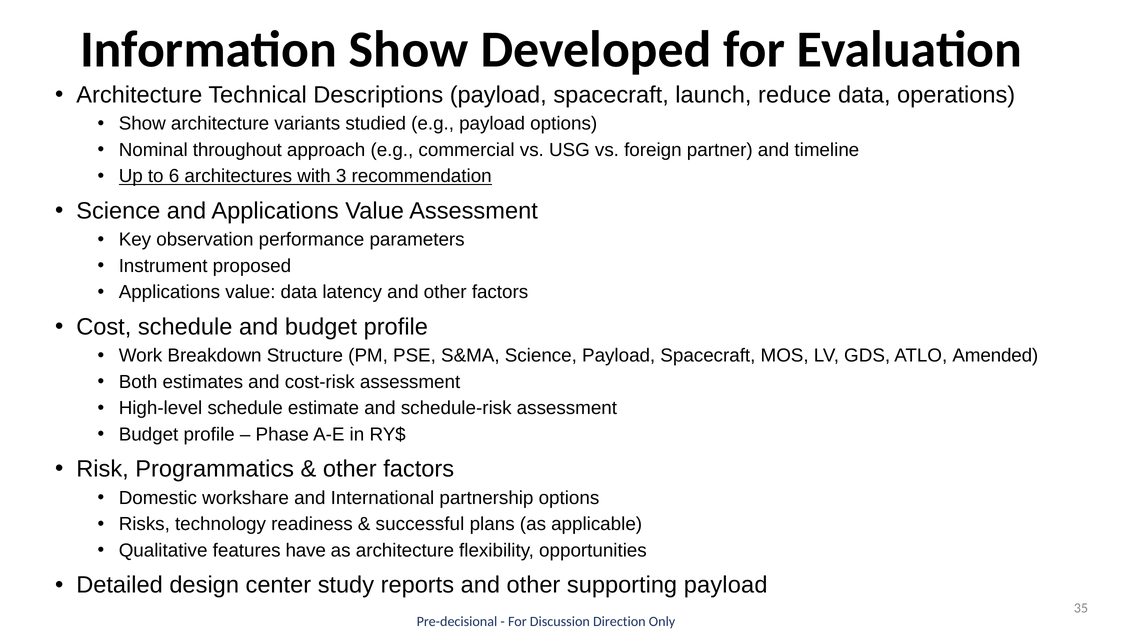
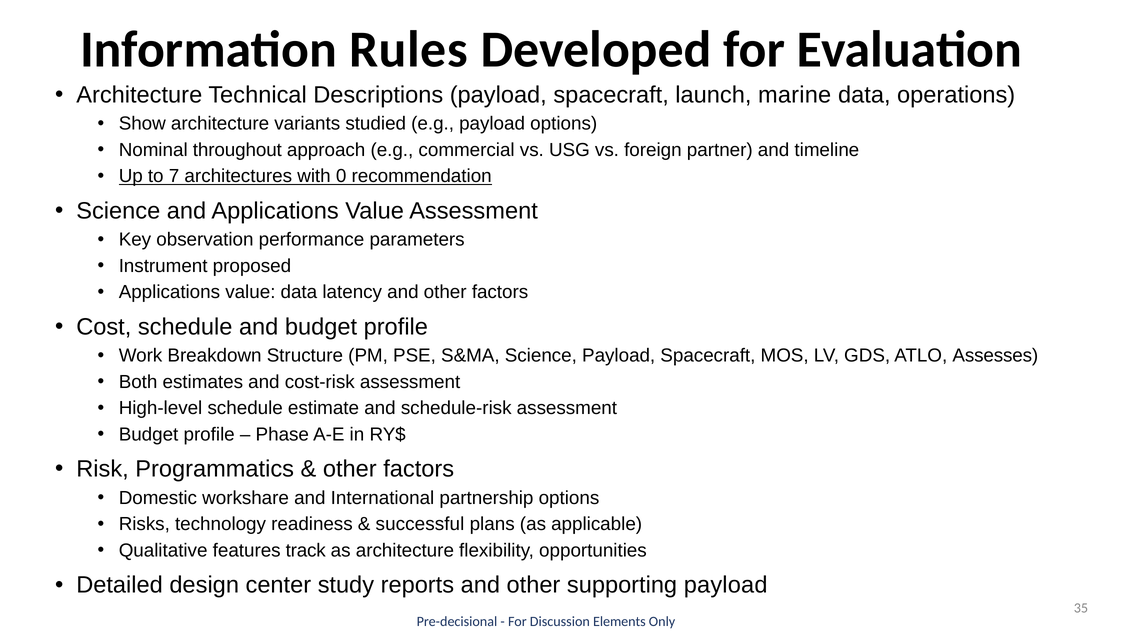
Information Show: Show -> Rules
reduce: reduce -> marine
6: 6 -> 7
3: 3 -> 0
Amended: Amended -> Assesses
have: have -> track
Direction: Direction -> Elements
